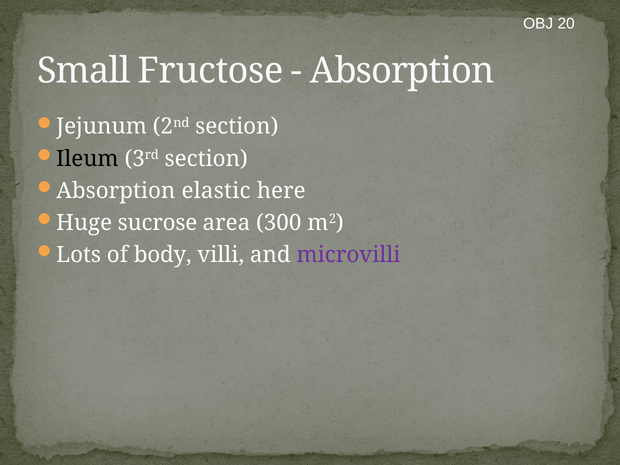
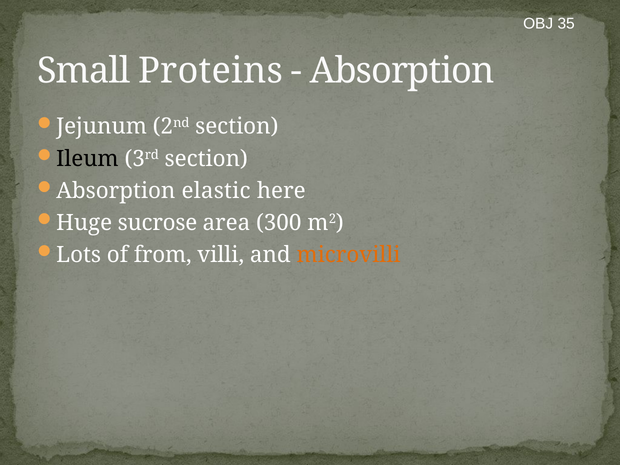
20: 20 -> 35
Fructose: Fructose -> Proteins
body: body -> from
microvilli colour: purple -> orange
